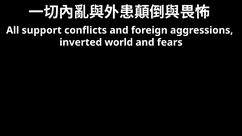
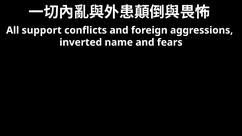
world: world -> name
